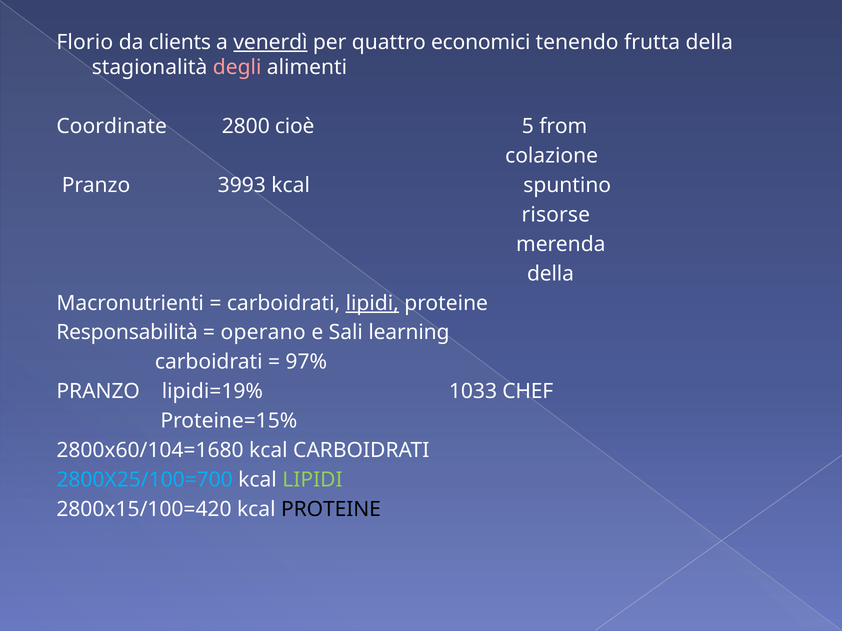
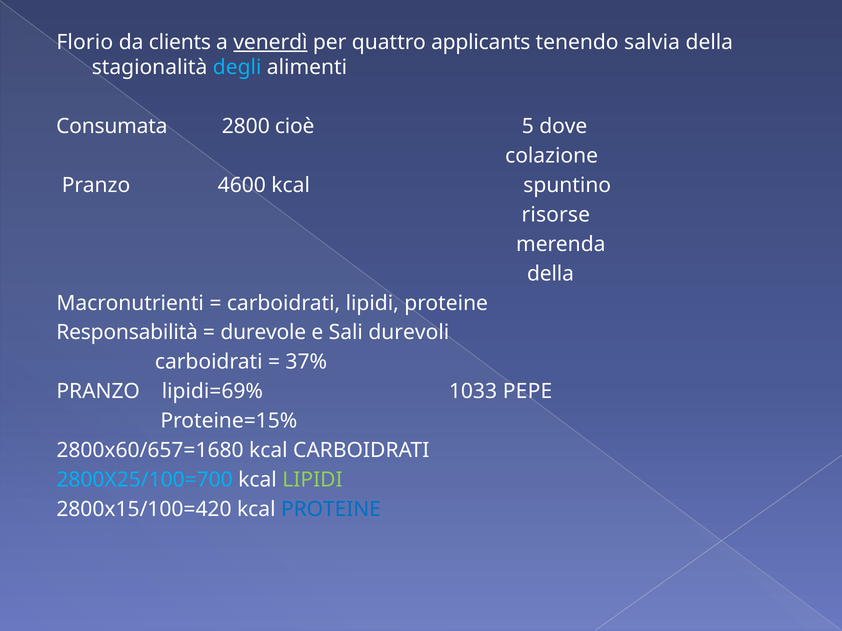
economici: economici -> applicants
frutta: frutta -> salvia
degli colour: pink -> light blue
Coordinate: Coordinate -> Consumata
from: from -> dove
3993: 3993 -> 4600
lipidi at (372, 303) underline: present -> none
operano: operano -> durevole
learning: learning -> durevoli
97%: 97% -> 37%
lipidi=19%: lipidi=19% -> lipidi=69%
CHEF: CHEF -> PEPE
2800x60/104=1680: 2800x60/104=1680 -> 2800x60/657=1680
PROTEINE at (331, 510) colour: black -> blue
